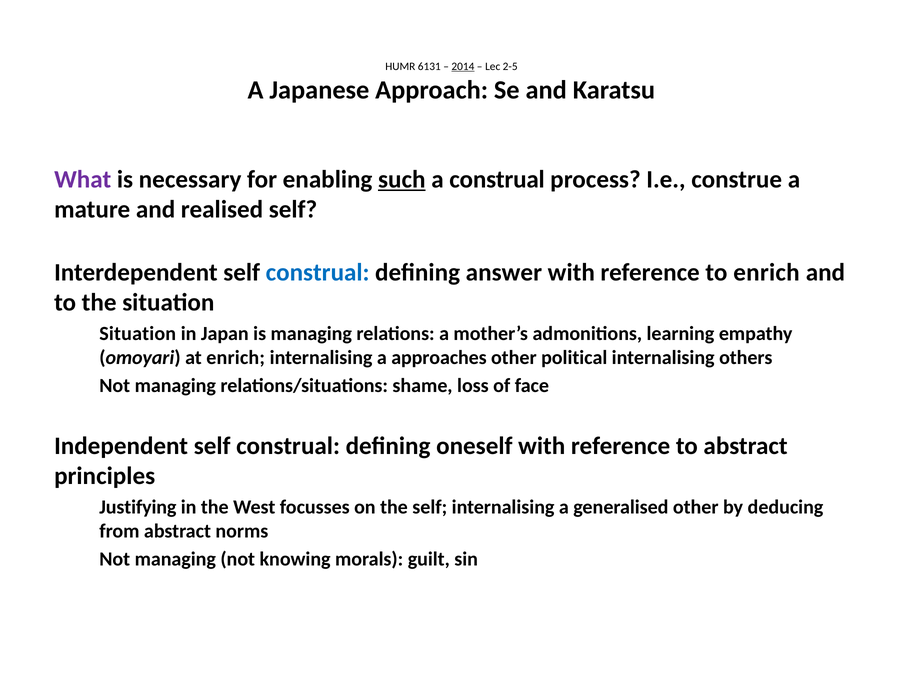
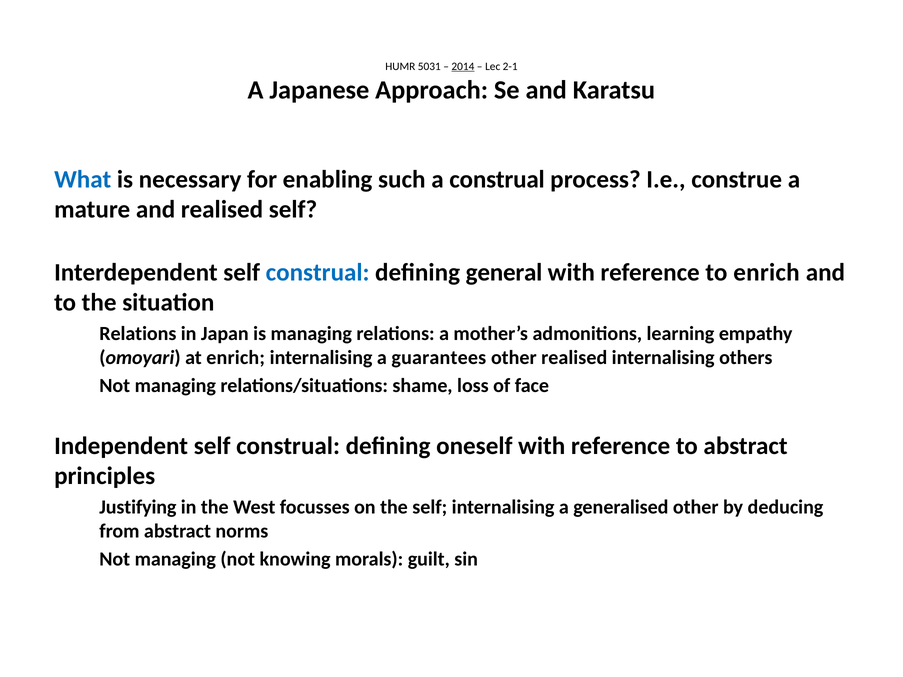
6131: 6131 -> 5031
2-5: 2-5 -> 2-1
What colour: purple -> blue
such underline: present -> none
answer: answer -> general
Situation at (138, 334): Situation -> Relations
approaches: approaches -> guarantees
other political: political -> realised
